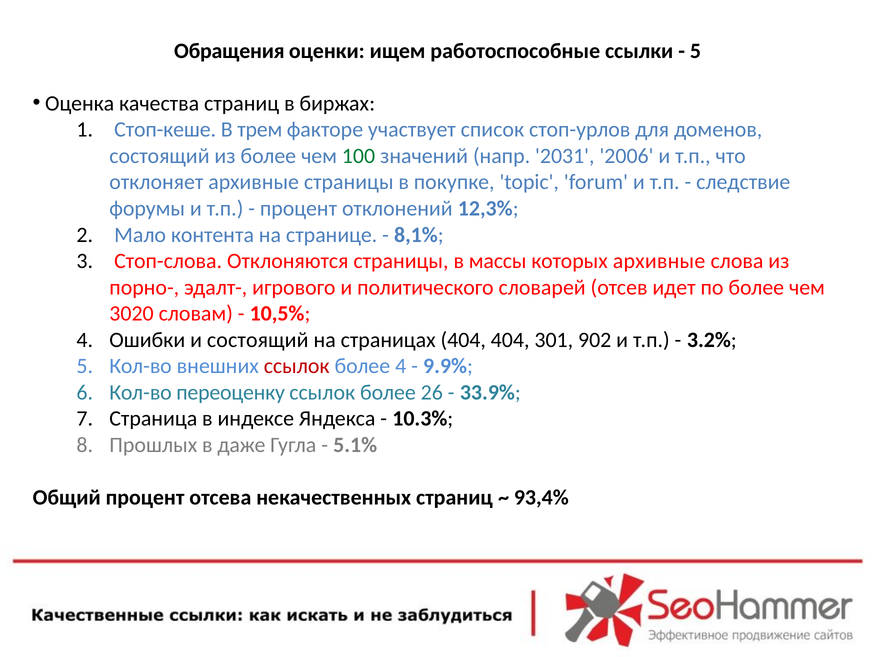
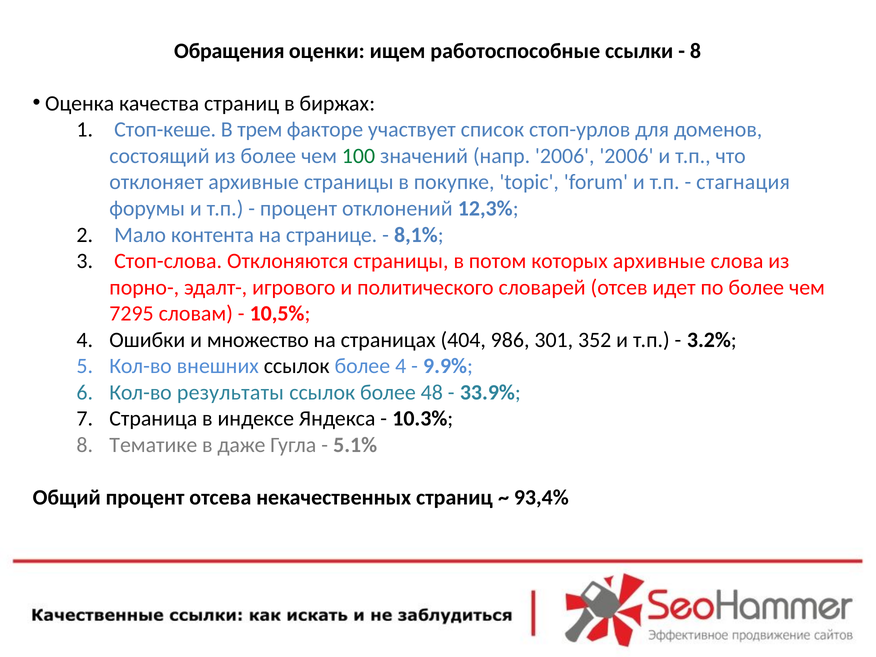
5 at (695, 51): 5 -> 8
напр 2031: 2031 -> 2006
следствие: следствие -> стагнация
массы: массы -> потом
3020: 3020 -> 7295
и состоящий: состоящий -> множество
404 404: 404 -> 986
902: 902 -> 352
ссылок at (297, 366) colour: red -> black
переоценку: переоценку -> результаты
26: 26 -> 48
Прошлых: Прошлых -> Тематике
